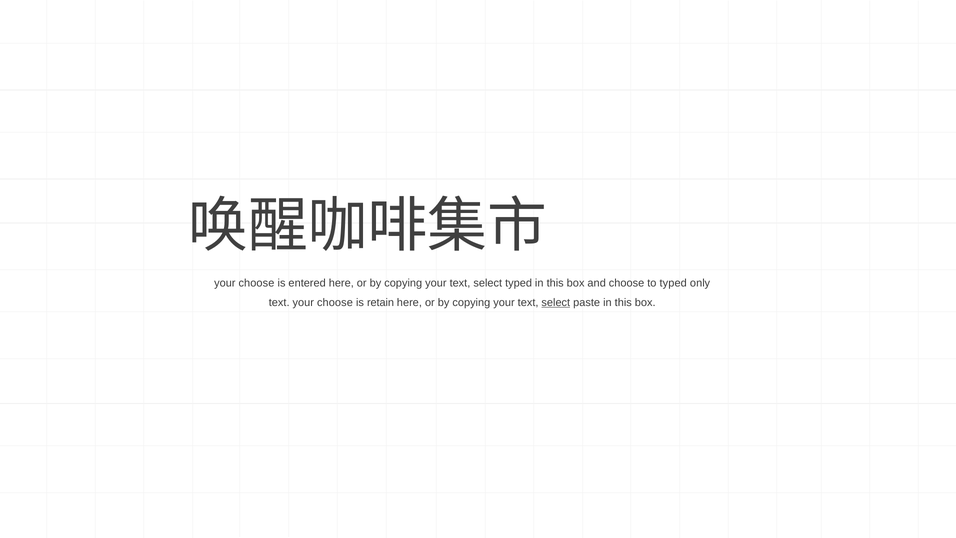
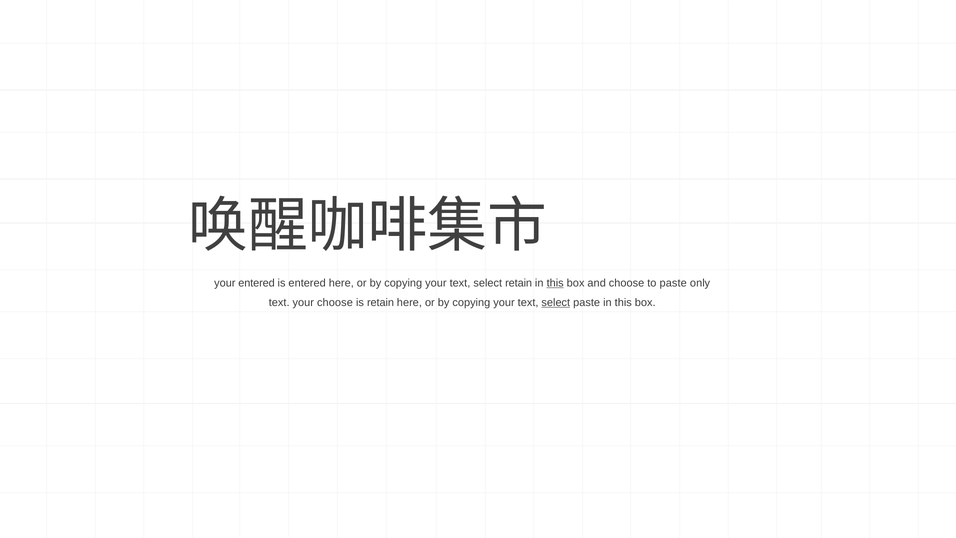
choose at (256, 283): choose -> entered
select typed: typed -> retain
this at (555, 283) underline: none -> present
to typed: typed -> paste
